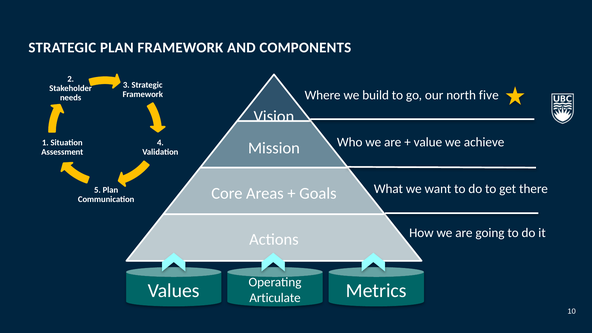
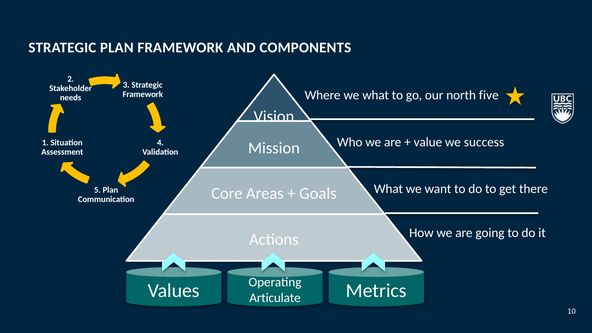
we build: build -> what
achieve: achieve -> success
